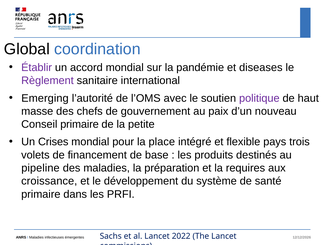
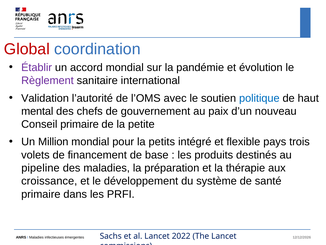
Global colour: black -> red
diseases: diseases -> évolution
Emerging: Emerging -> Validation
politique colour: purple -> blue
masse: masse -> mental
Crises: Crises -> Million
place: place -> petits
requires: requires -> thérapie
